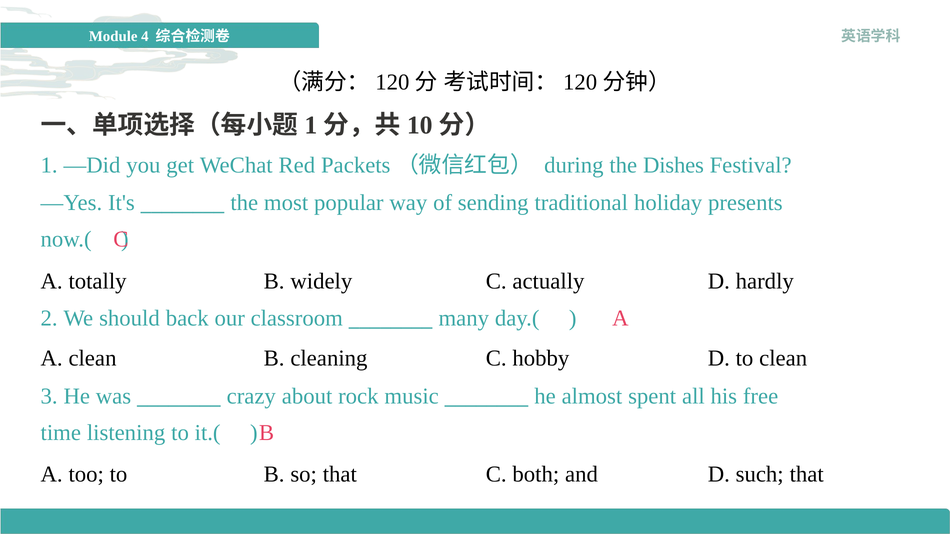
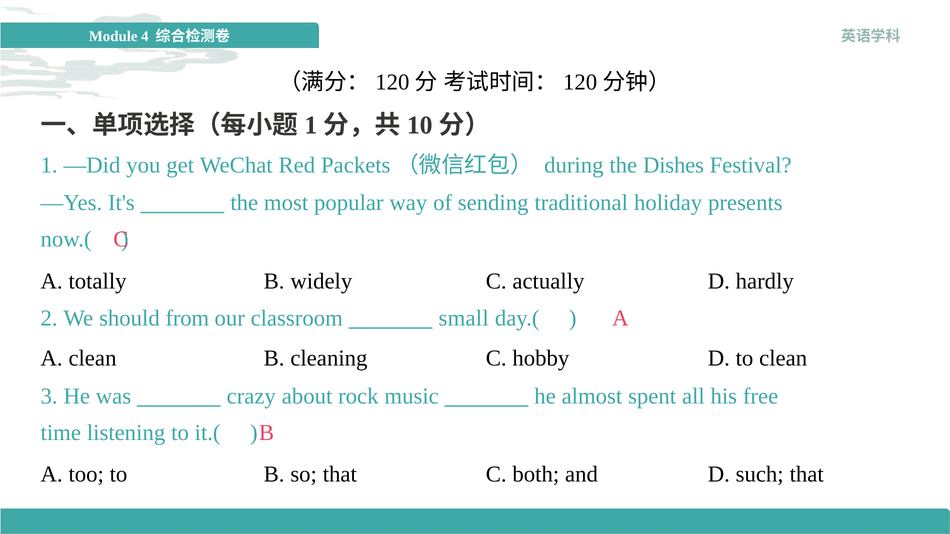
back: back -> from
many: many -> small
